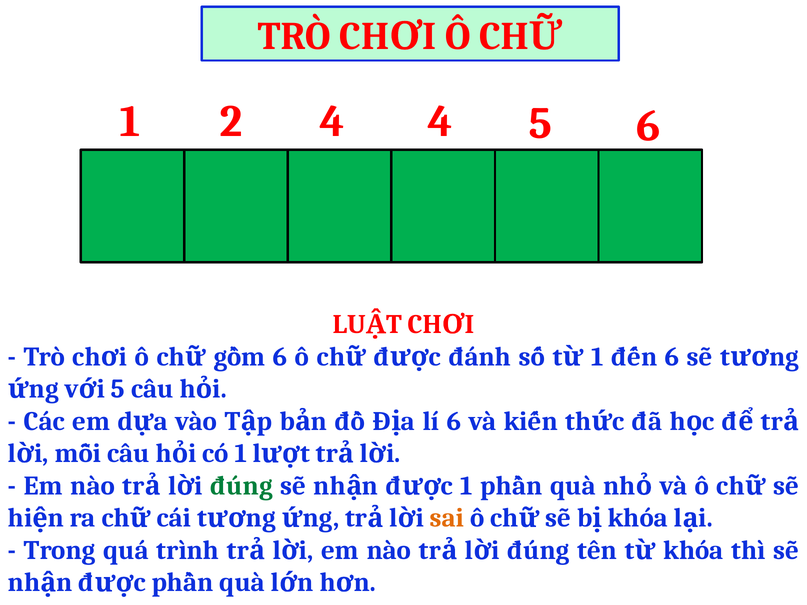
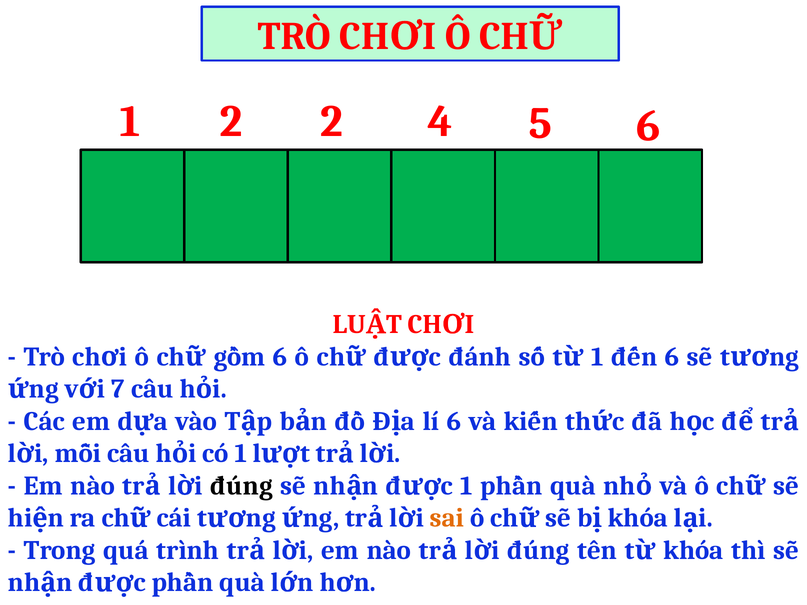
2 4: 4 -> 2
5 at (118, 389): 5 -> 7
đúng at (241, 486) colour: green -> black
